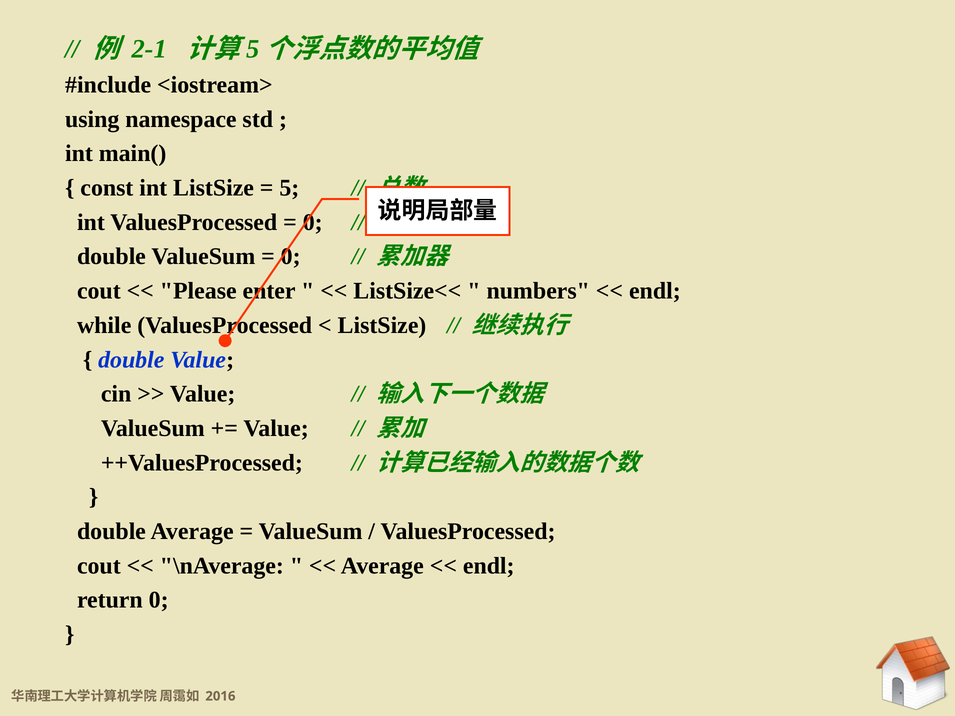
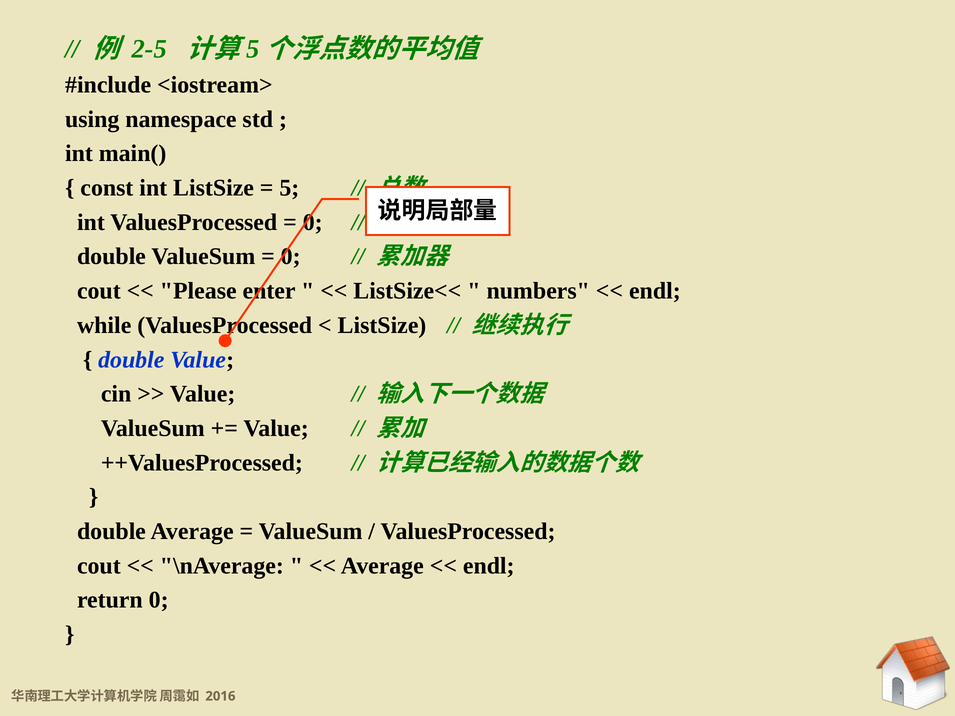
2-1: 2-1 -> 2-5
